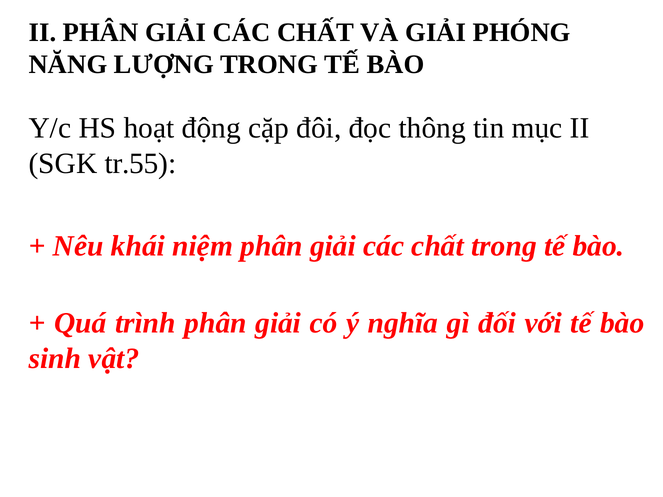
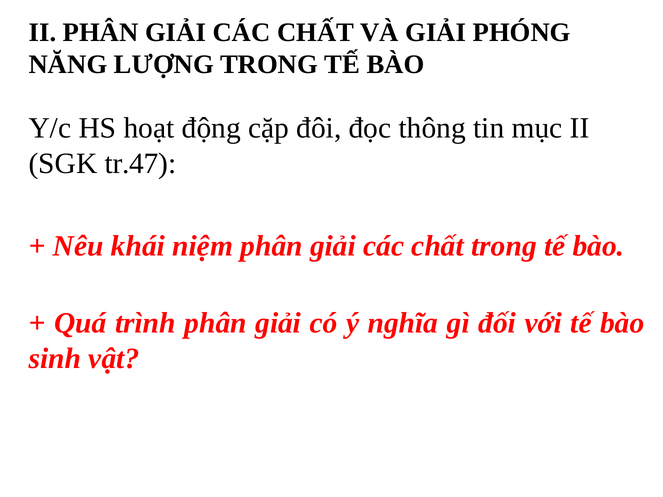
tr.55: tr.55 -> tr.47
